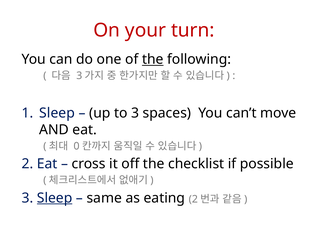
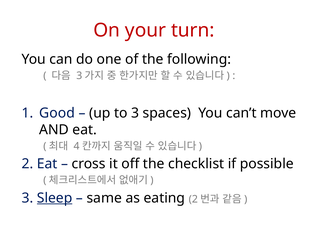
the at (153, 59) underline: present -> none
Sleep at (57, 113): Sleep -> Good
0: 0 -> 4
